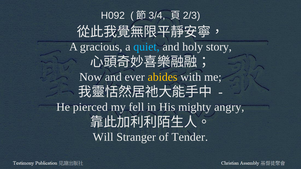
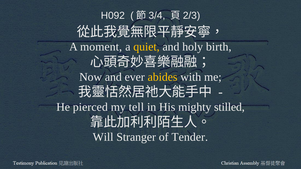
gracious: gracious -> moment
quiet colour: light blue -> yellow
story: story -> birth
fell: fell -> tell
angry: angry -> stilled
